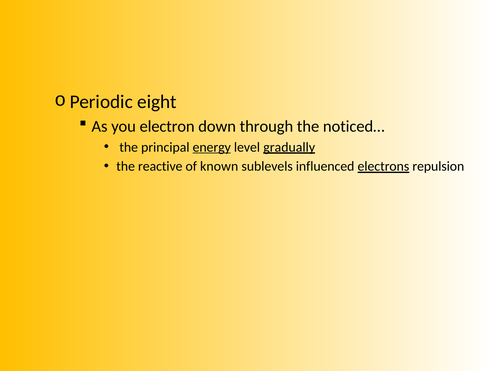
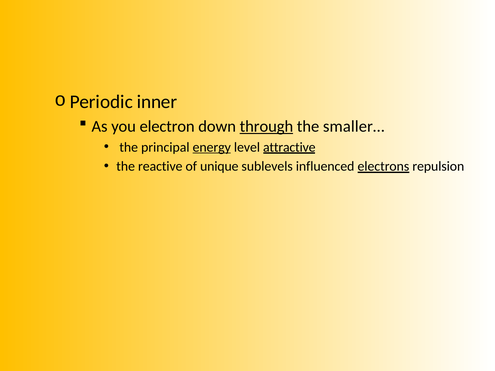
eight: eight -> inner
through underline: none -> present
noticed…: noticed… -> smaller…
gradually: gradually -> attractive
known: known -> unique
